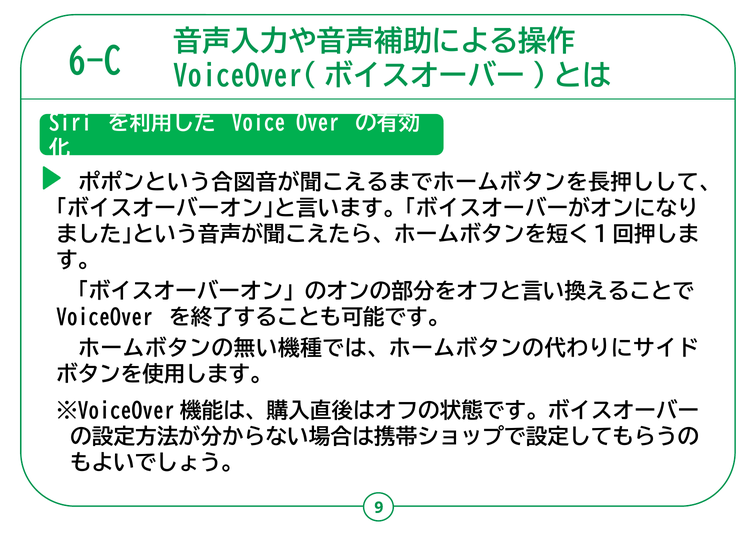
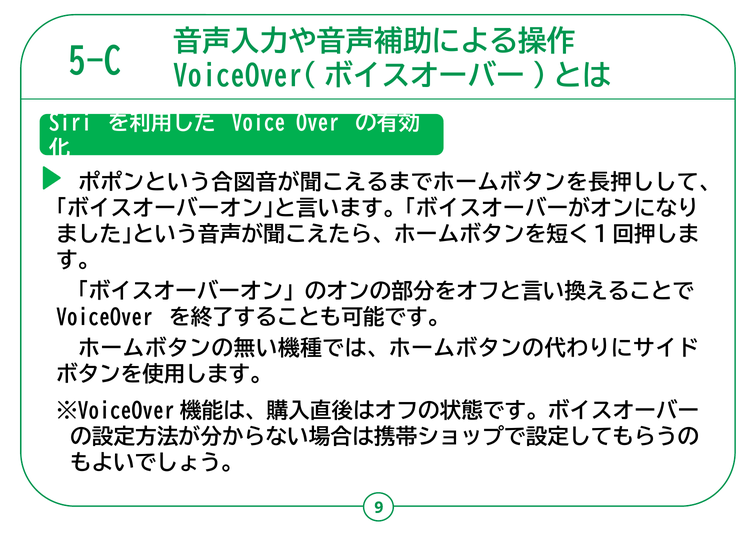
6-C: 6-C -> 5-C
